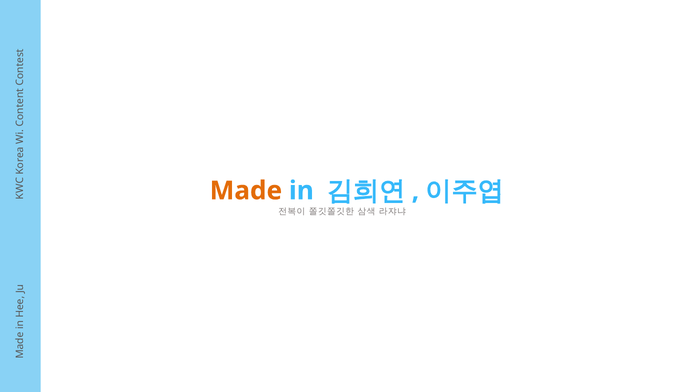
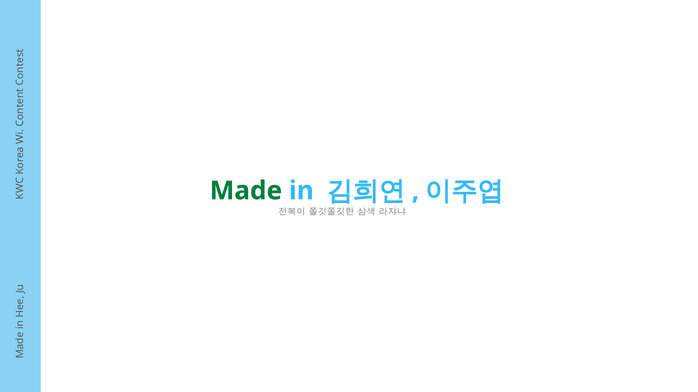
Made colour: orange -> green
